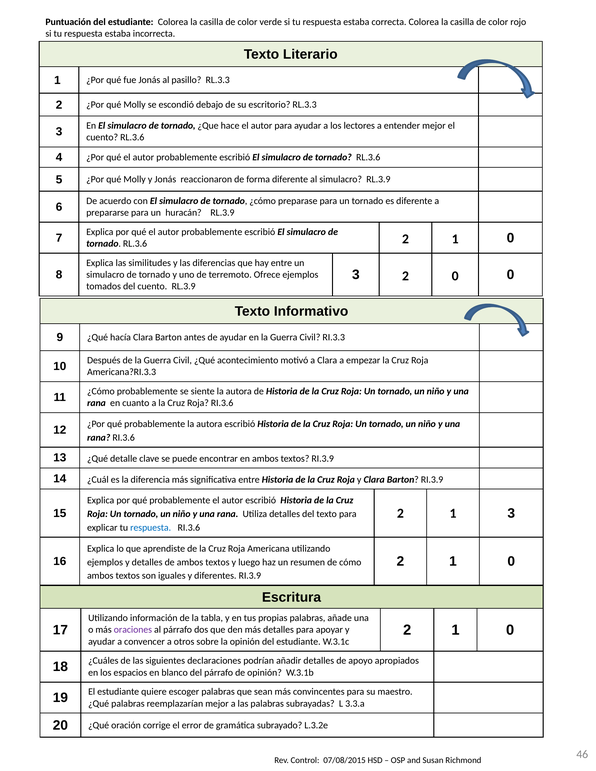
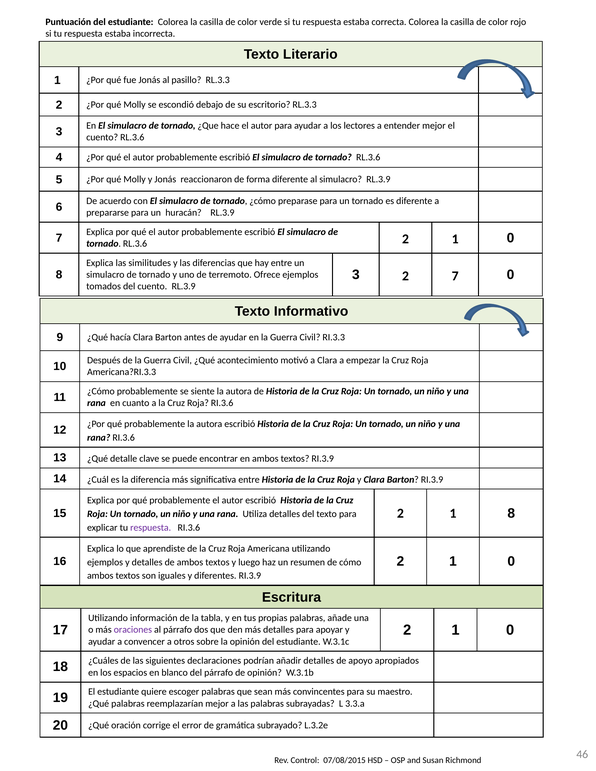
2 0: 0 -> 7
1 3: 3 -> 8
respuesta at (151, 528) colour: blue -> purple
